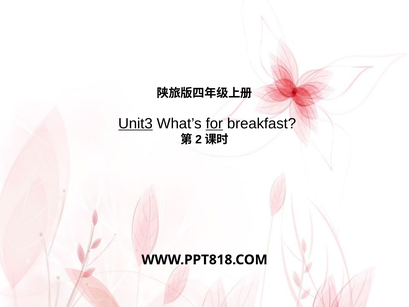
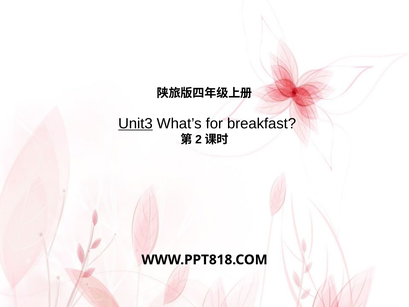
for underline: present -> none
